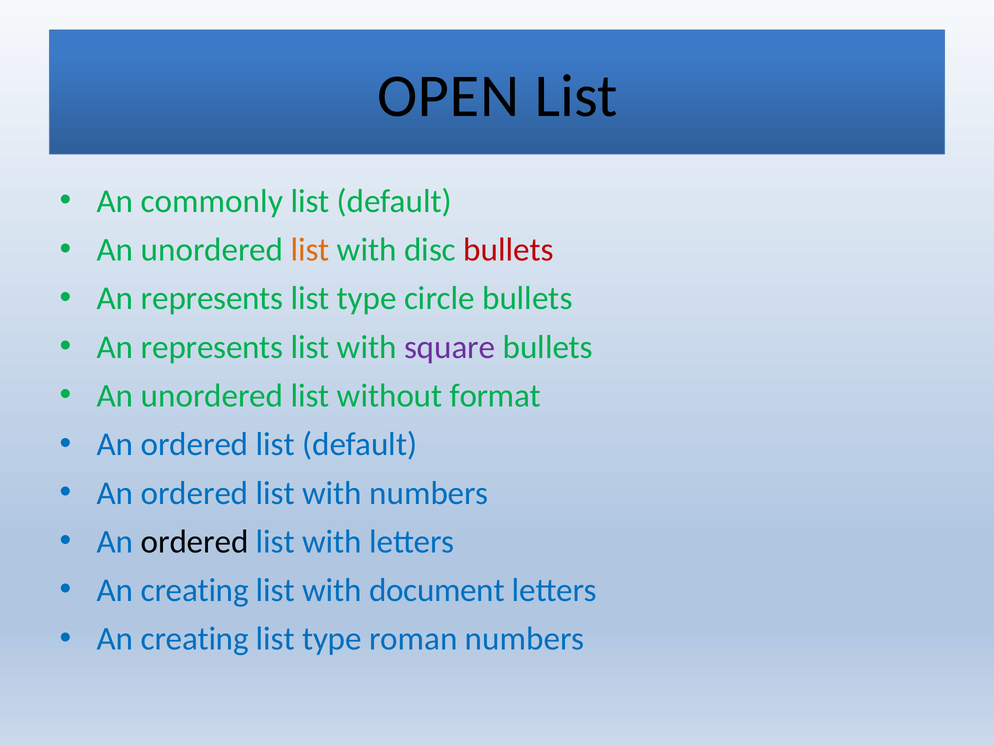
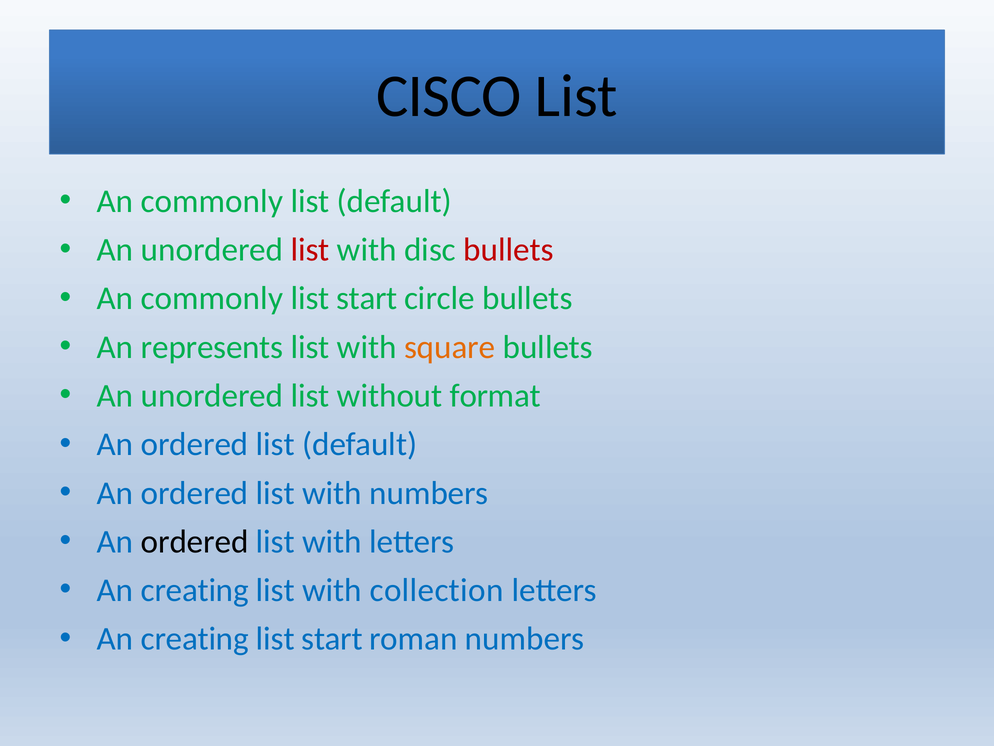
OPEN: OPEN -> CISCO
list at (310, 250) colour: orange -> red
represents at (212, 298): represents -> commonly
type at (367, 298): type -> start
square colour: purple -> orange
document: document -> collection
type at (332, 639): type -> start
